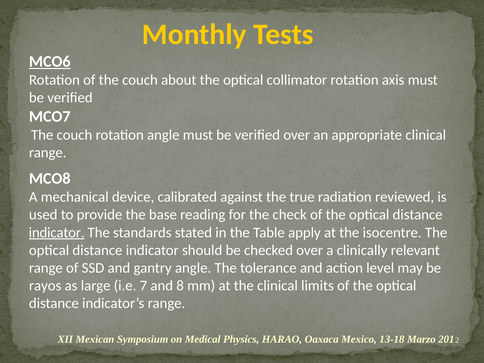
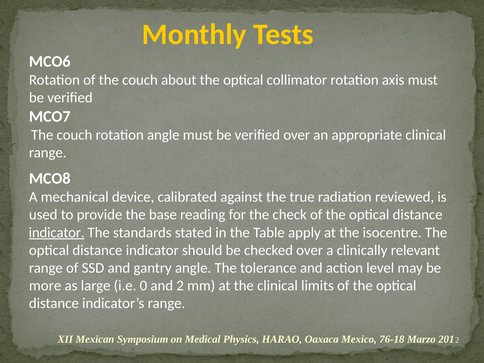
MCO6 underline: present -> none
rayos: rayos -> more
7: 7 -> 0
and 8: 8 -> 2
13-18: 13-18 -> 76-18
